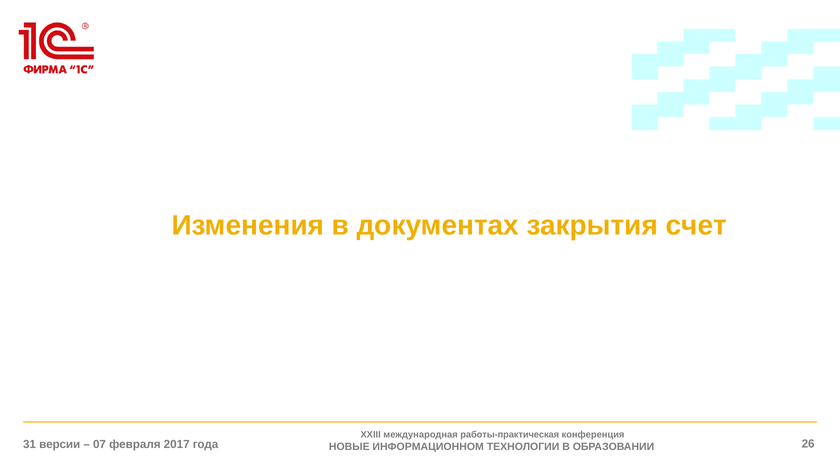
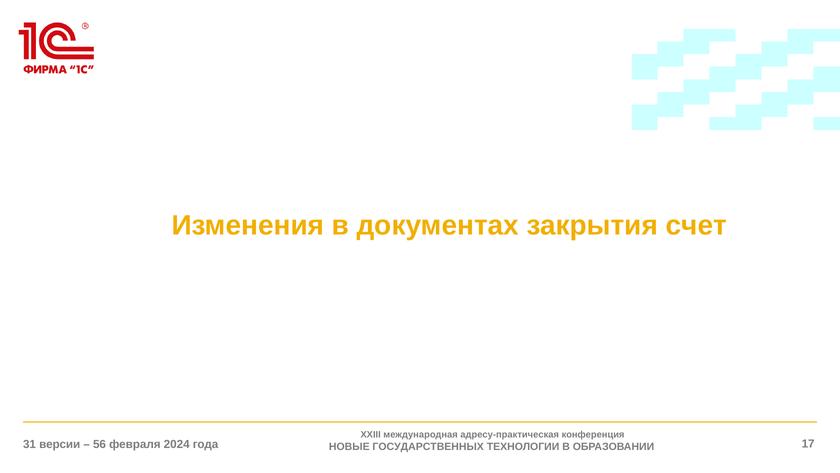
работы-практическая: работы-практическая -> адресу-практическая
07: 07 -> 56
2017: 2017 -> 2024
ИНФОРМАЦИОННОМ: ИНФОРМАЦИОННОМ -> ГОСУДАРСТВЕННЫХ
26: 26 -> 17
